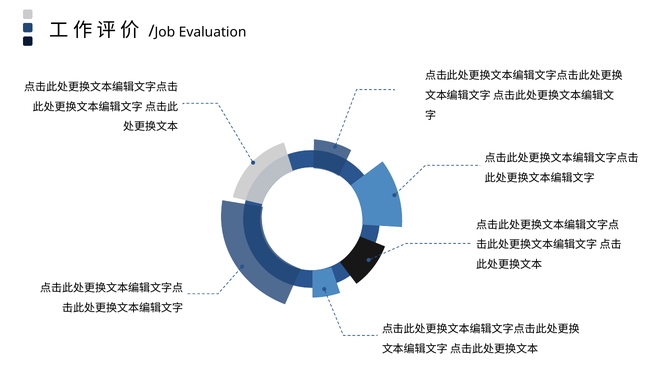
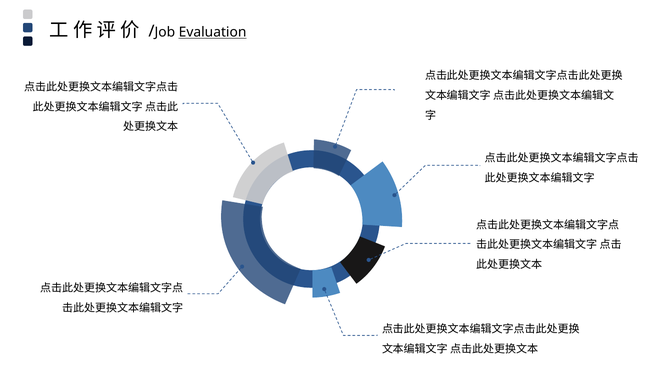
Evaluation underline: none -> present
